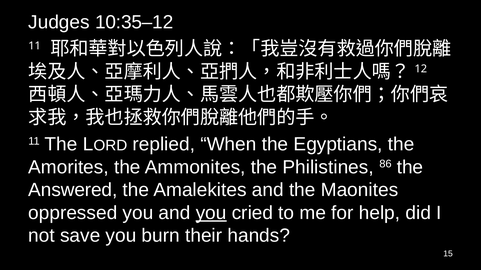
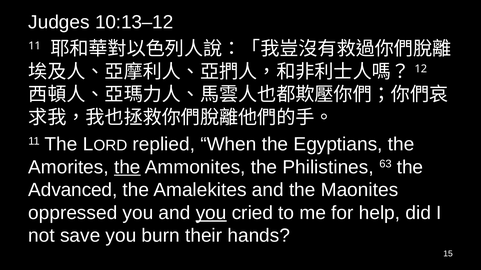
10:35–12: 10:35–12 -> 10:13–12
the at (127, 167) underline: none -> present
86: 86 -> 63
Answered: Answered -> Advanced
